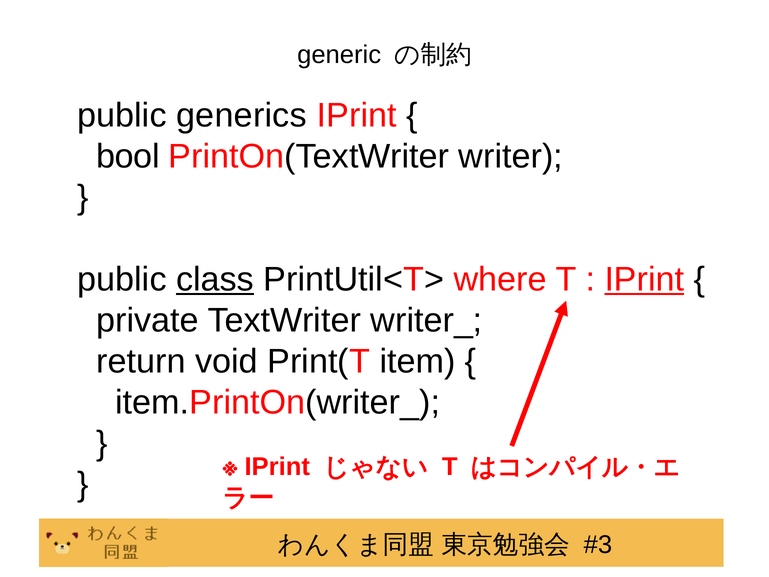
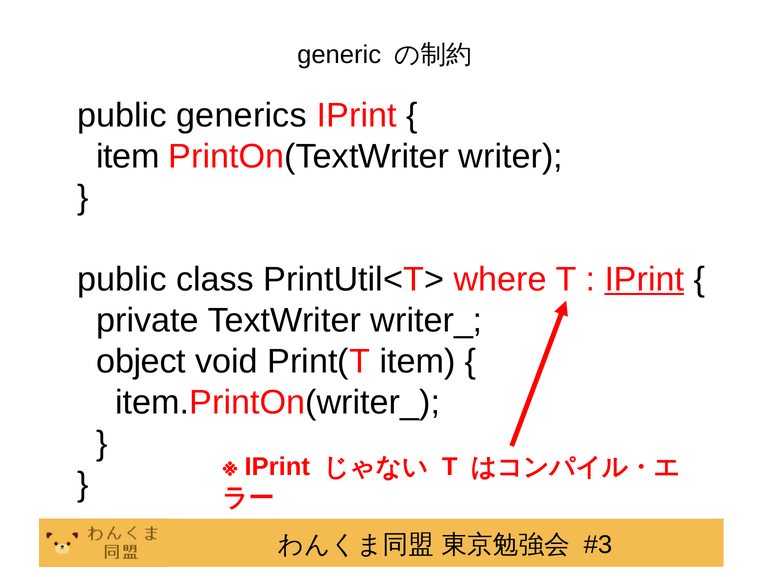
bool at (128, 156): bool -> item
class underline: present -> none
return: return -> object
